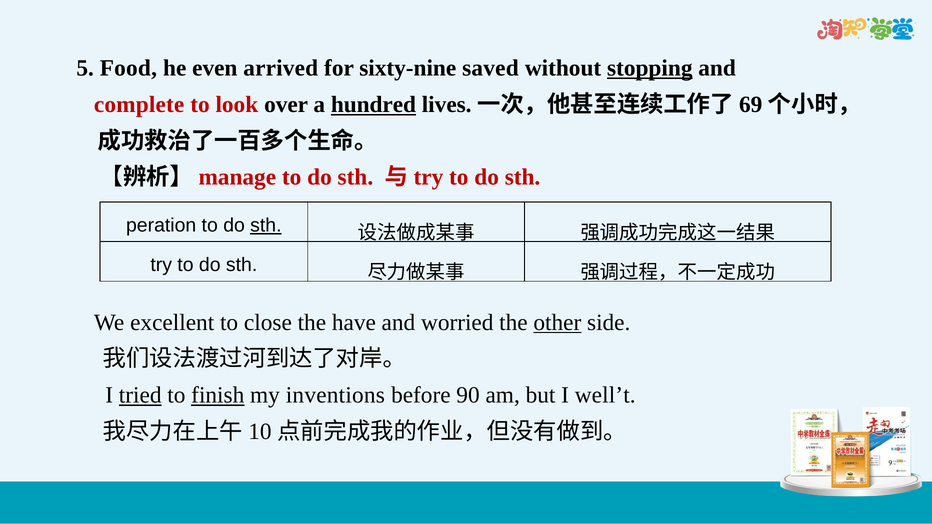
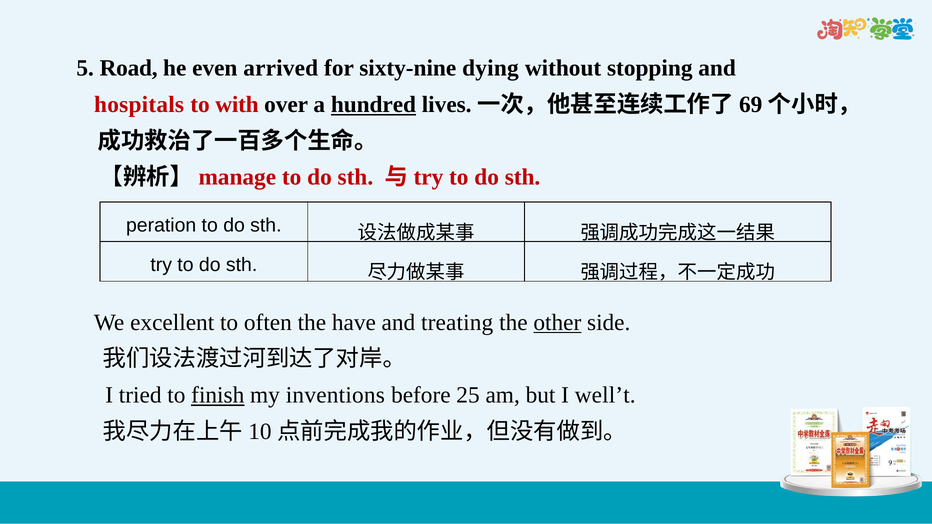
Food: Food -> Road
saved: saved -> dying
stopping underline: present -> none
complete: complete -> hospitals
look: look -> with
sth at (266, 225) underline: present -> none
close: close -> often
worried: worried -> treating
tried underline: present -> none
90: 90 -> 25
